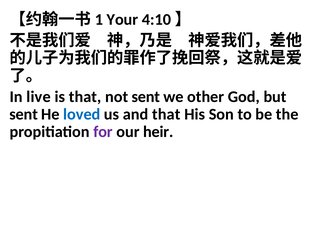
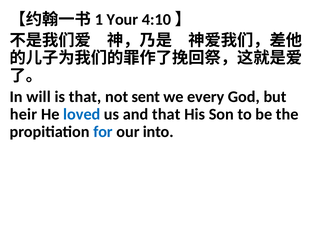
live: live -> will
other: other -> every
sent at (24, 114): sent -> heir
for colour: purple -> blue
heir: heir -> into
